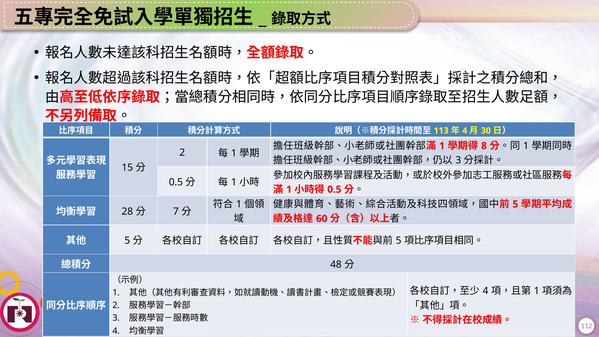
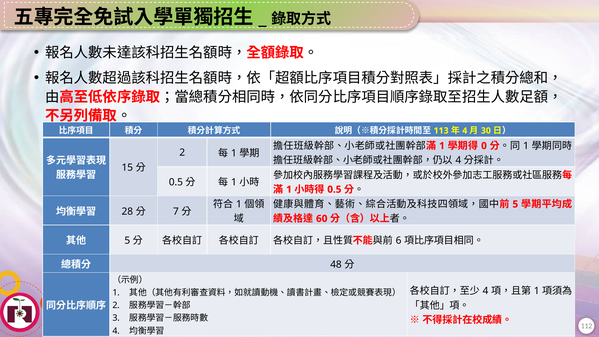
8: 8 -> 0
3 at (458, 160): 3 -> 4
5 at (399, 241): 5 -> 6
